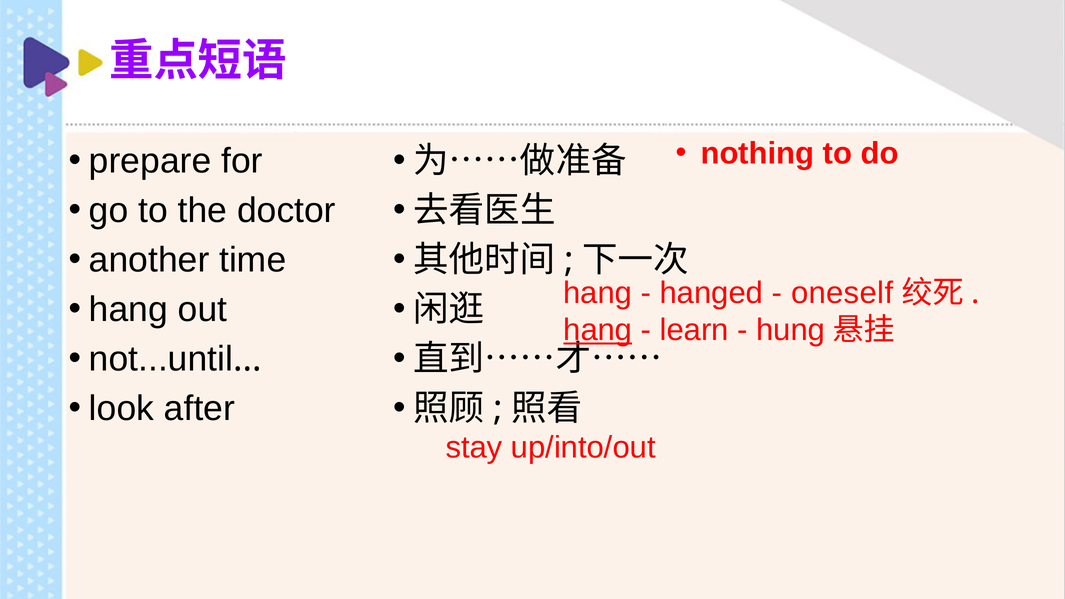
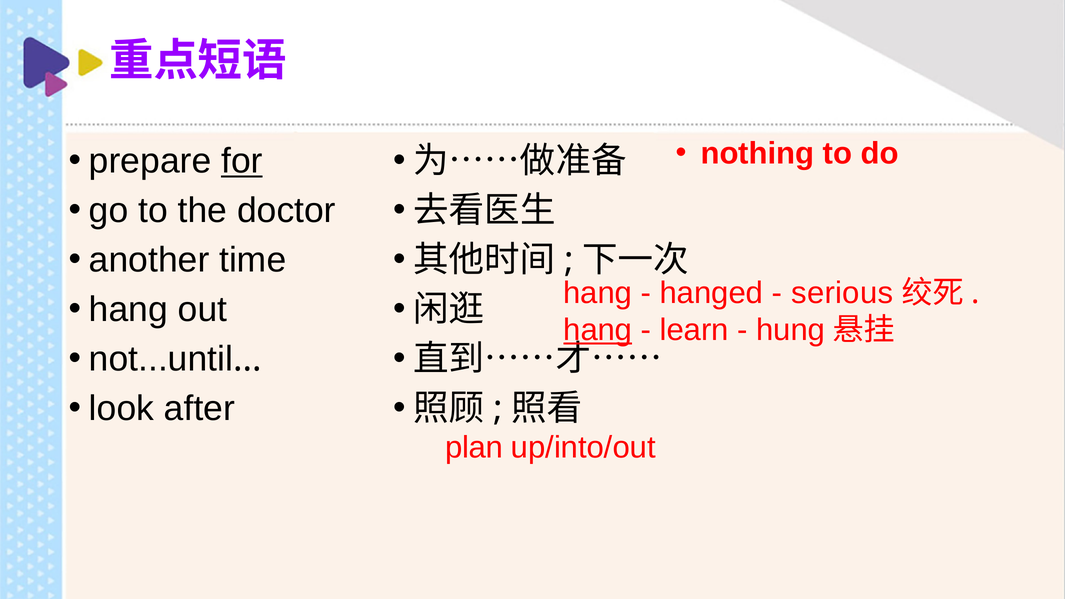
for underline: none -> present
oneself: oneself -> serious
stay: stay -> plan
